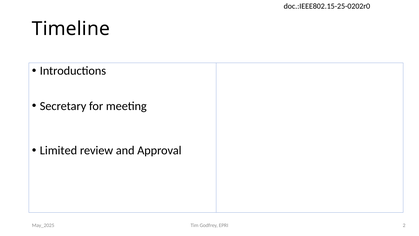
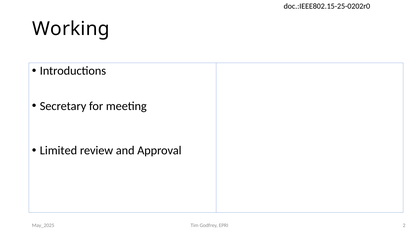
Timeline: Timeline -> Working
